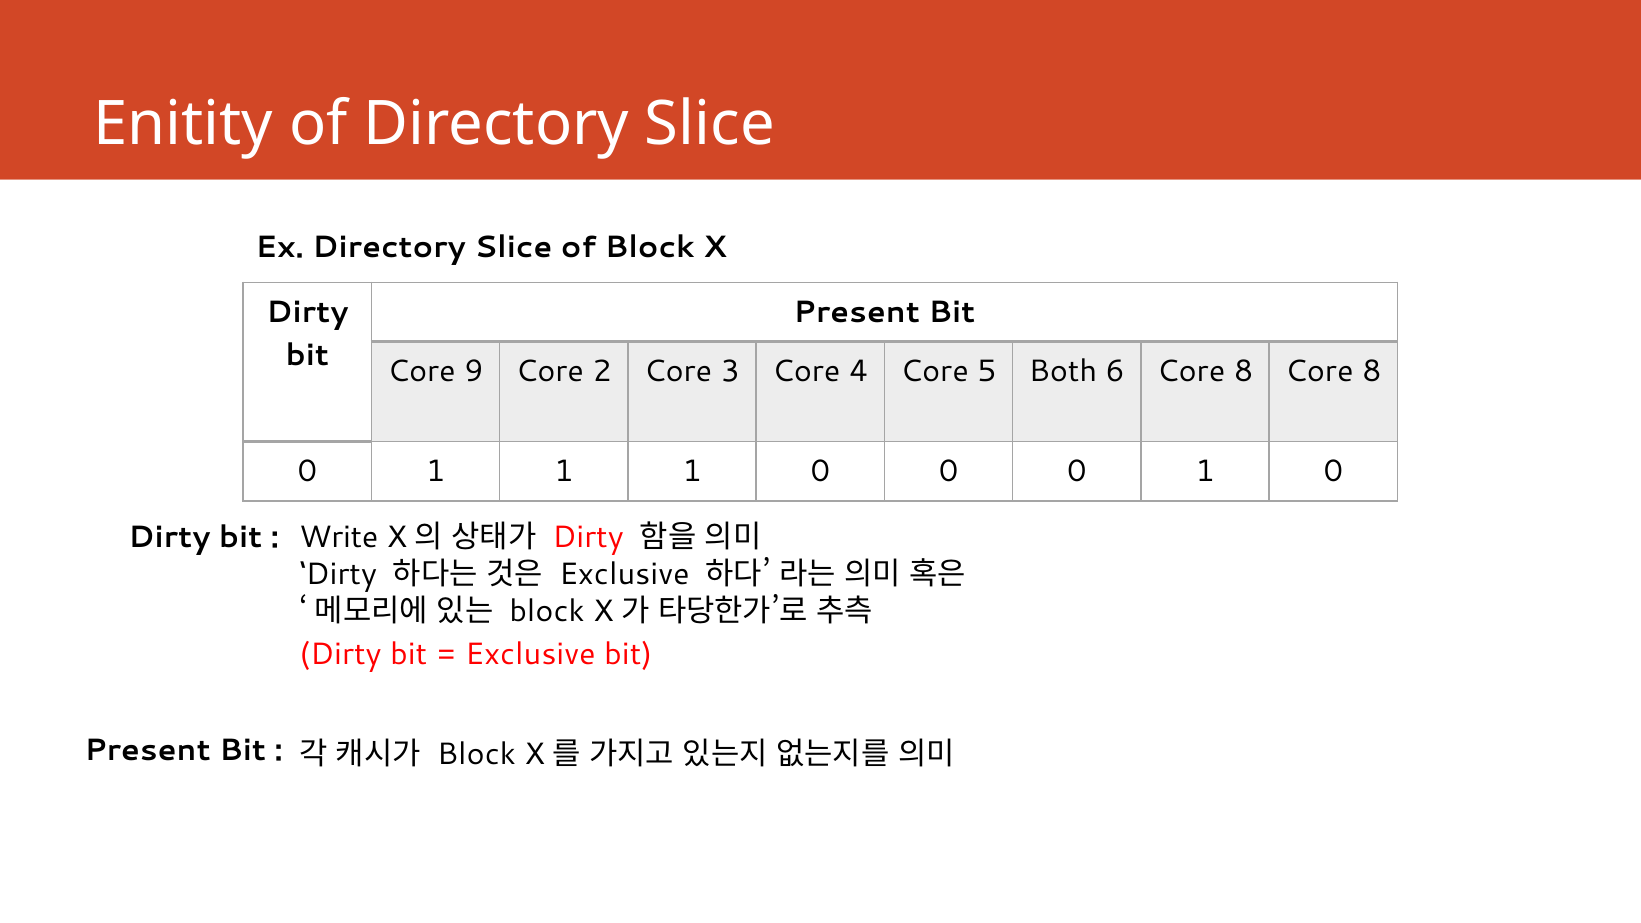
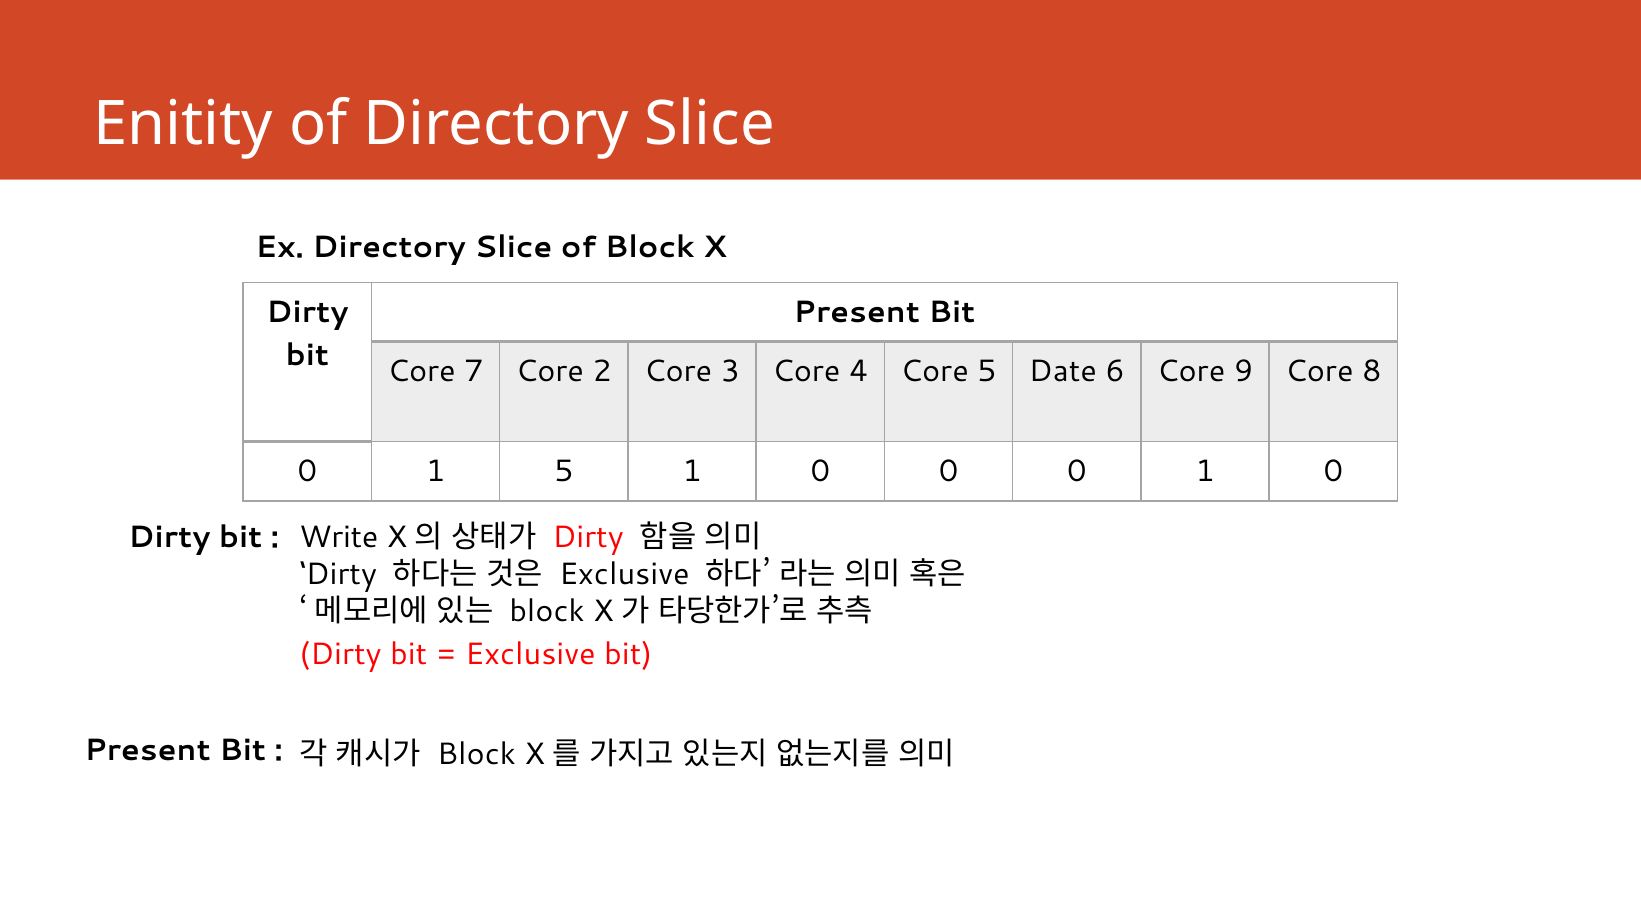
9: 9 -> 7
Both: Both -> Date
6 Core 8: 8 -> 9
0 1 1: 1 -> 5
